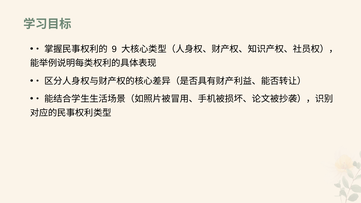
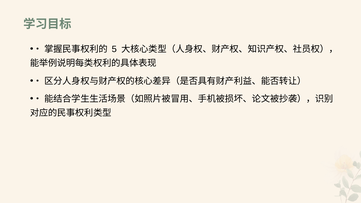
9: 9 -> 5
